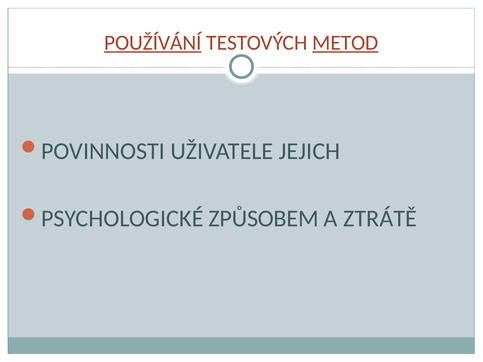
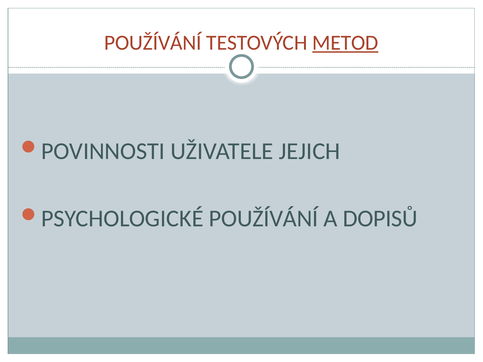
POUŽÍVÁNÍ at (153, 43) underline: present -> none
ZPŮSOBEM at (264, 219): ZPŮSOBEM -> POUŽÍVÁNÍ
ZTRÁTĚ: ZTRÁTĚ -> DOPISŮ
